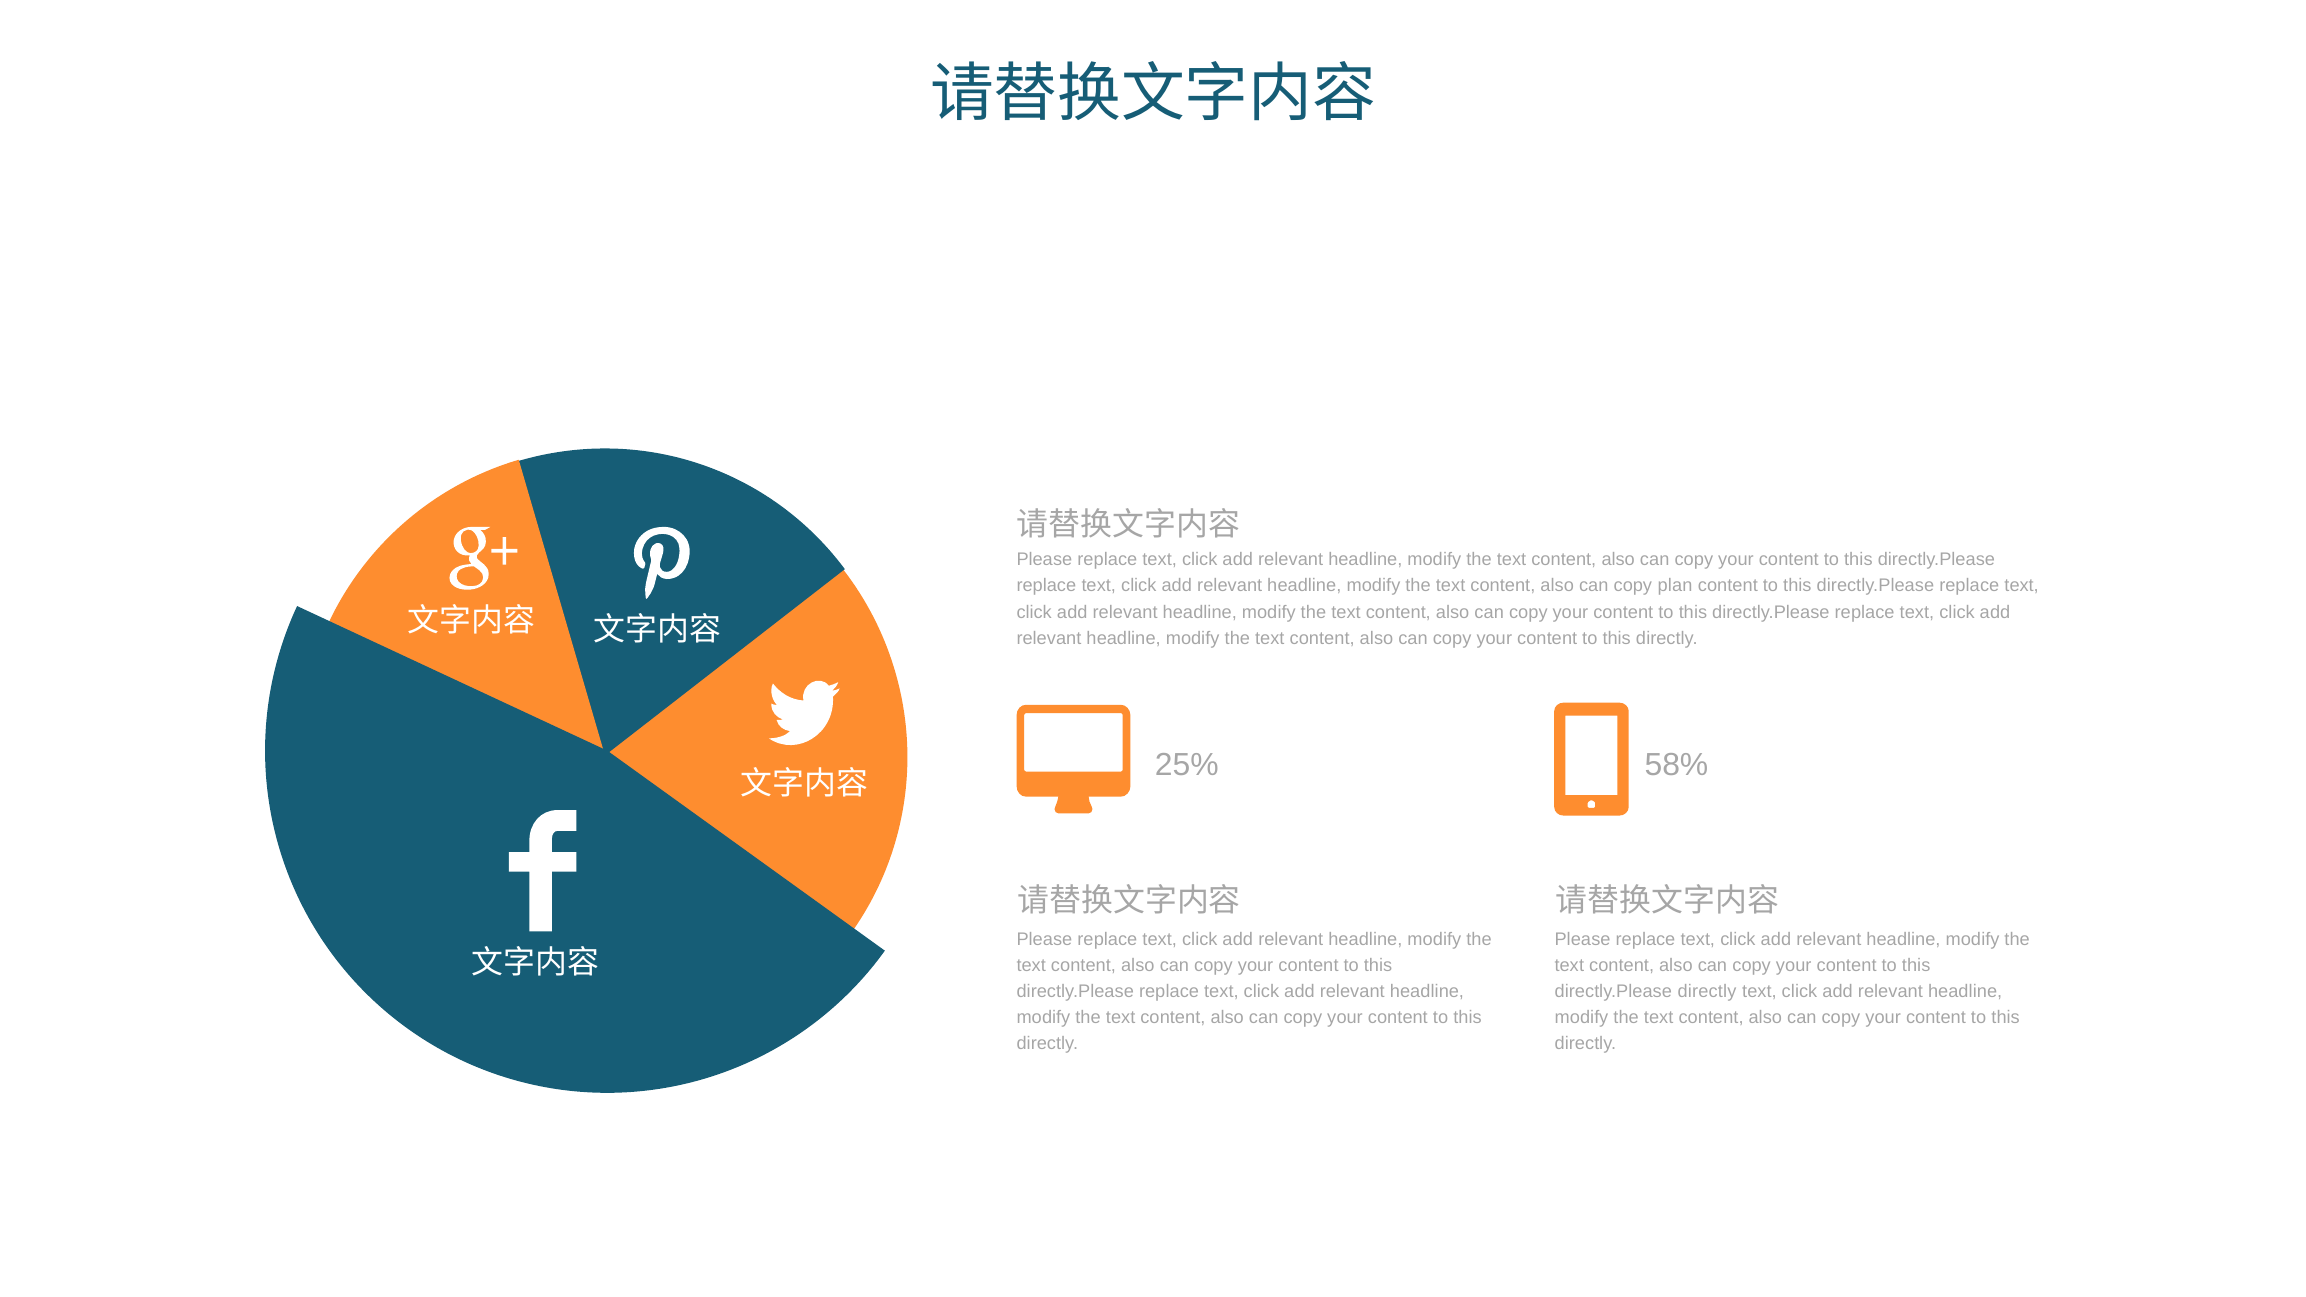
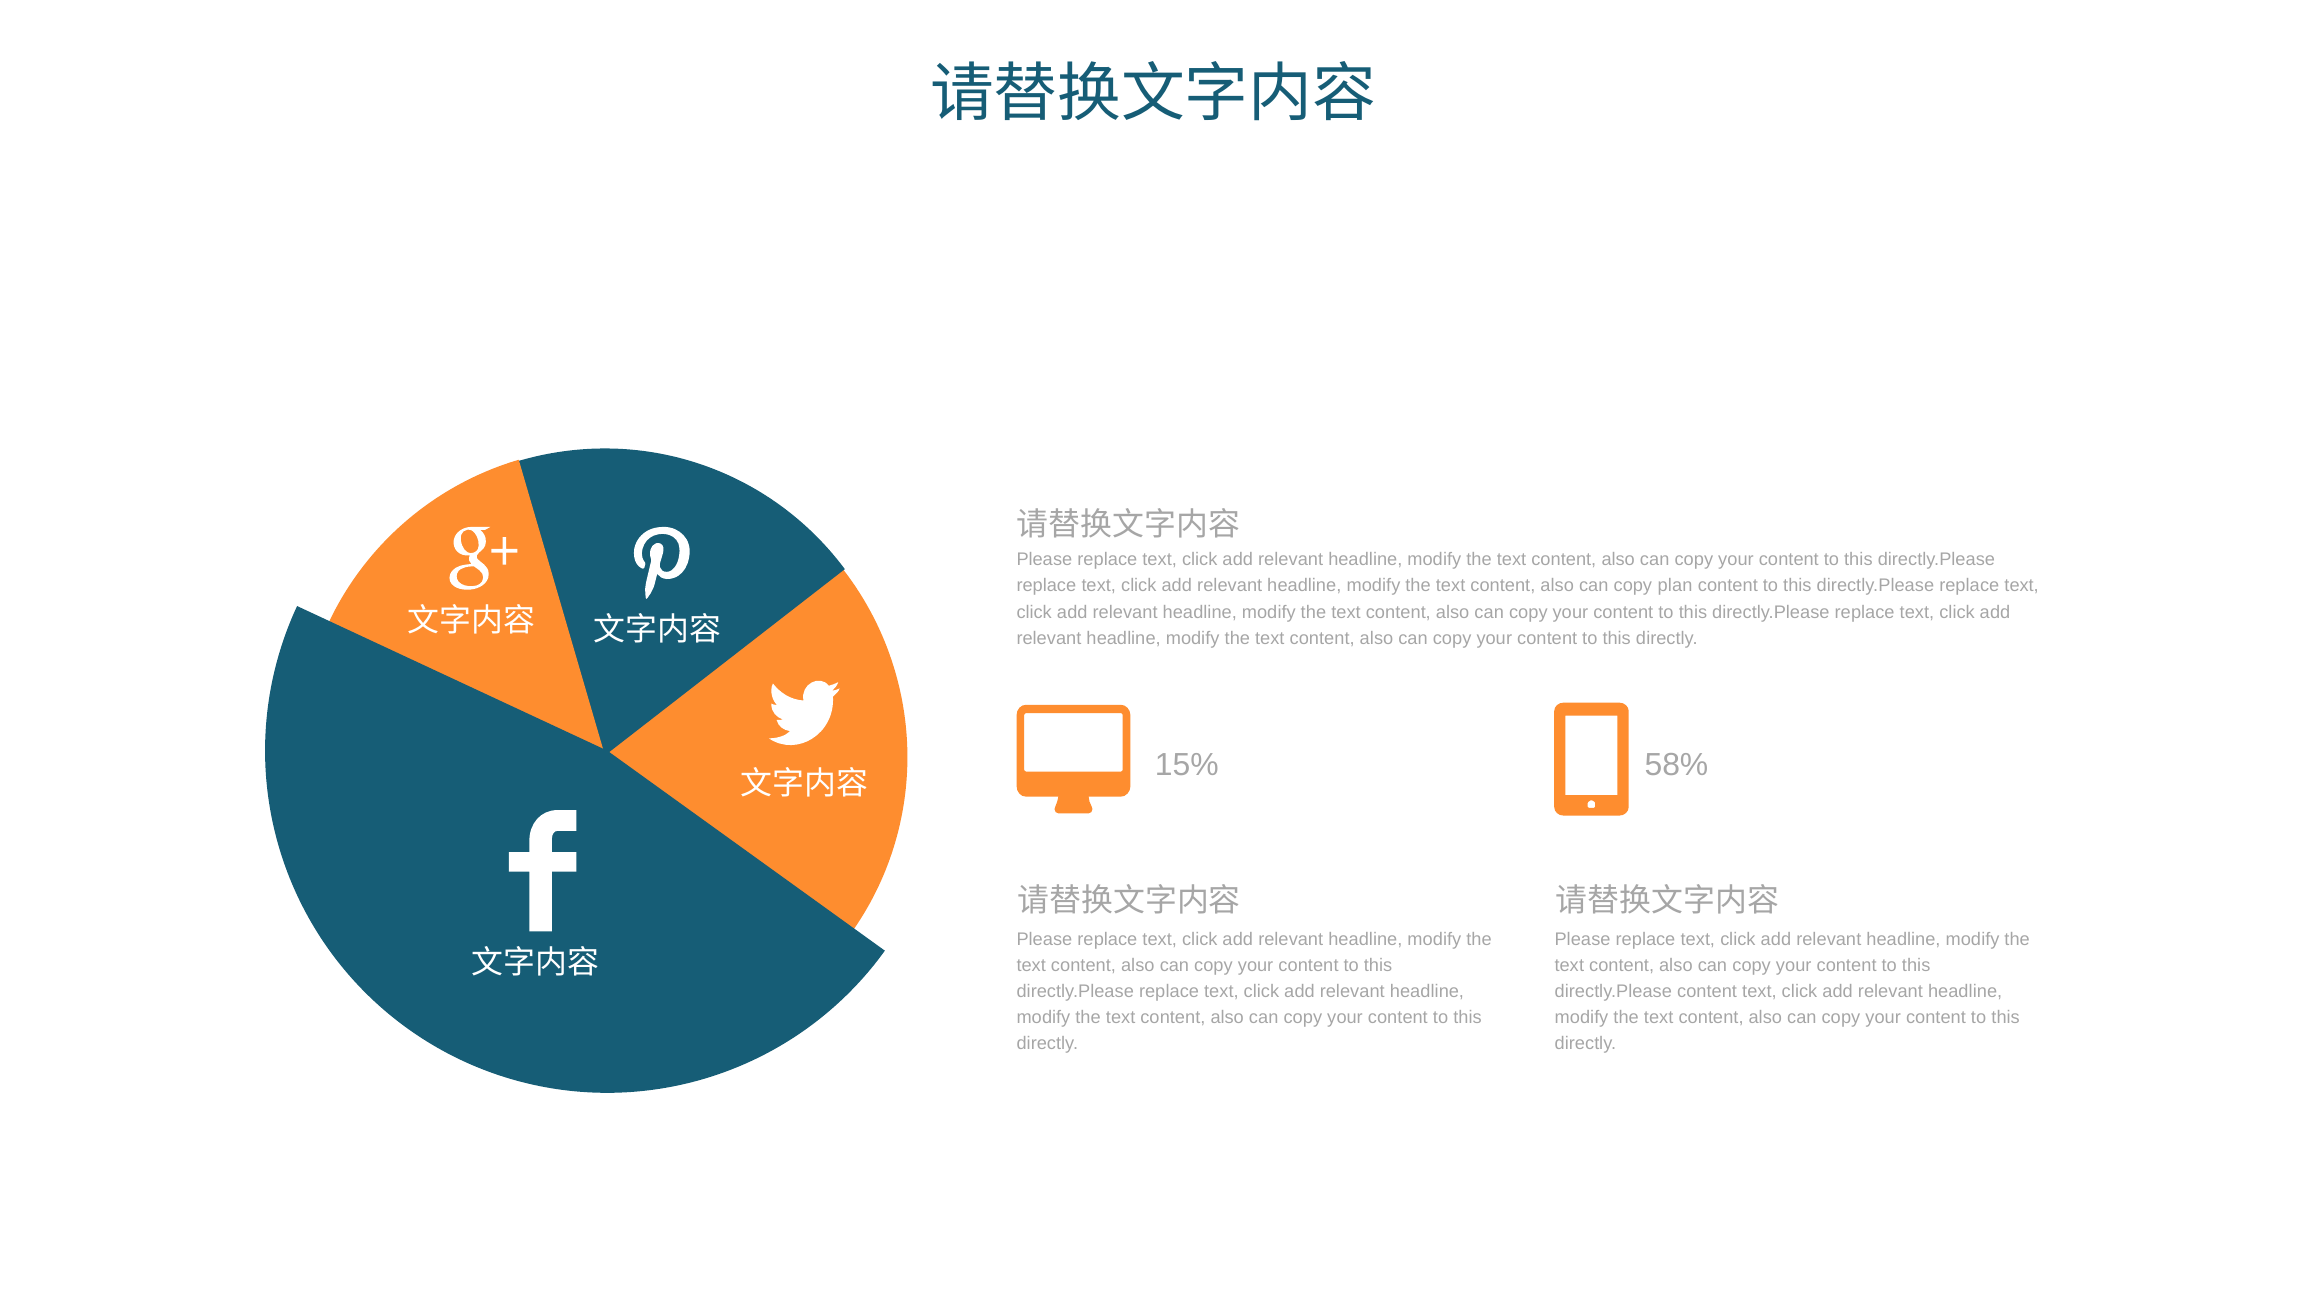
25%: 25% -> 15%
directly.Please directly: directly -> content
